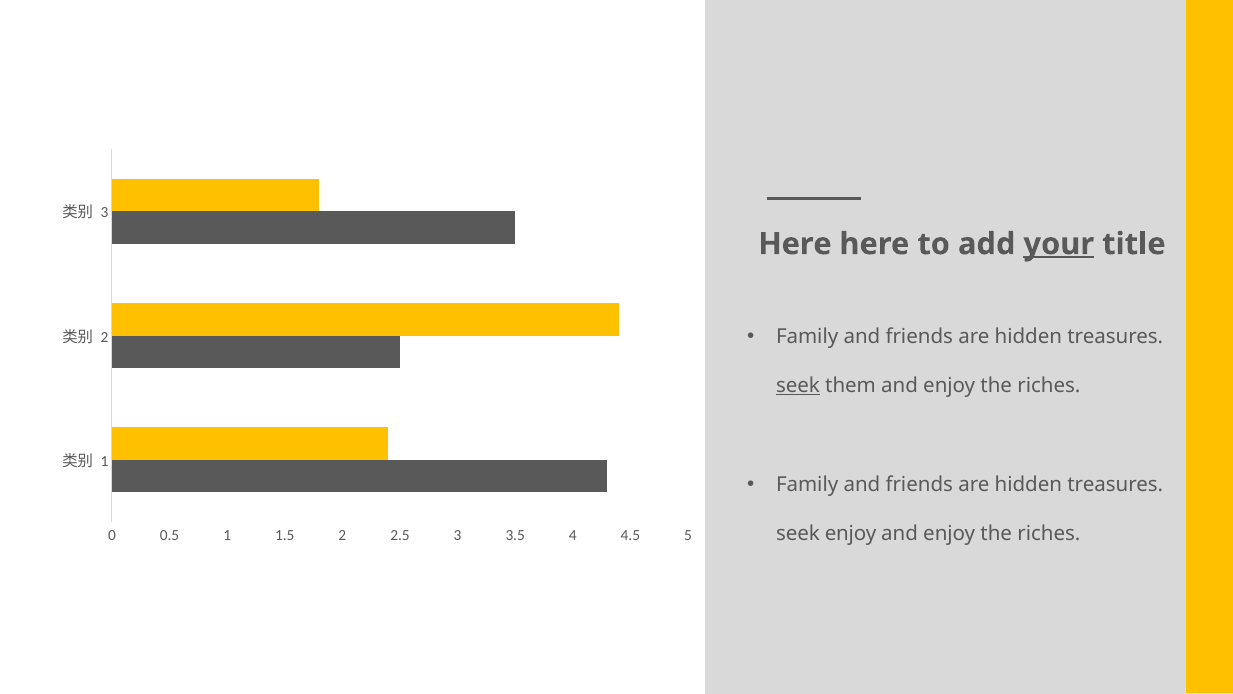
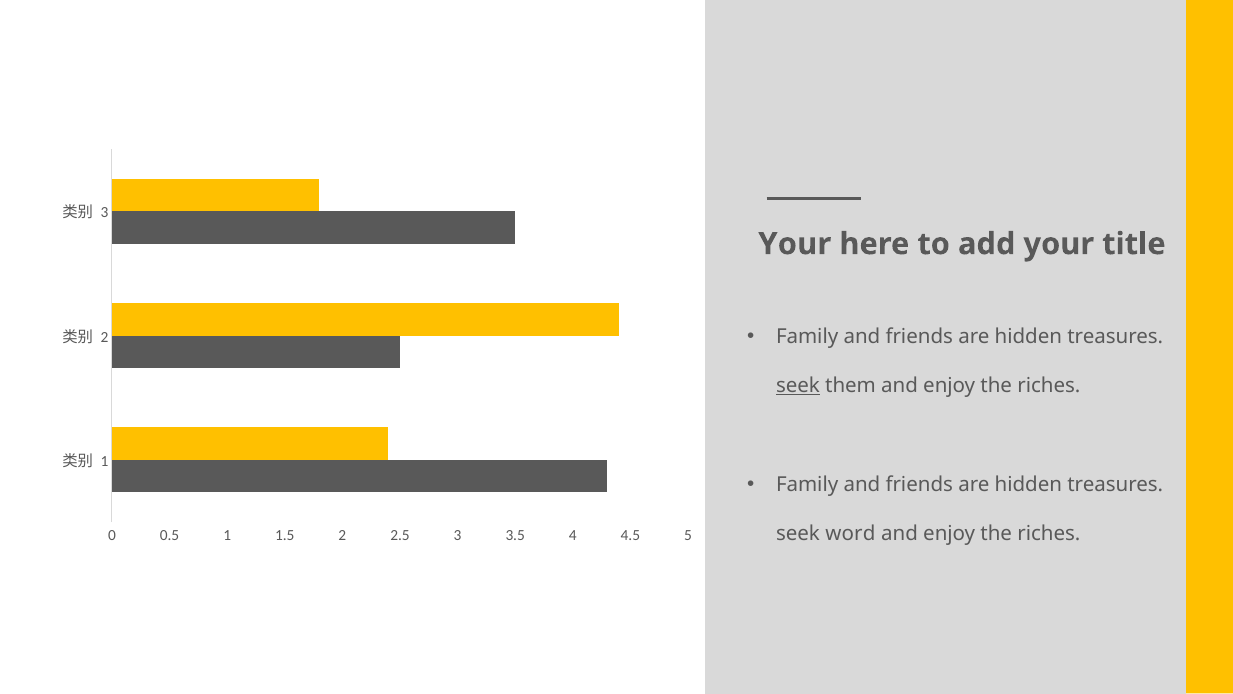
Here at (795, 244): Here -> Your
your at (1059, 244) underline: present -> none
seek enjoy: enjoy -> word
